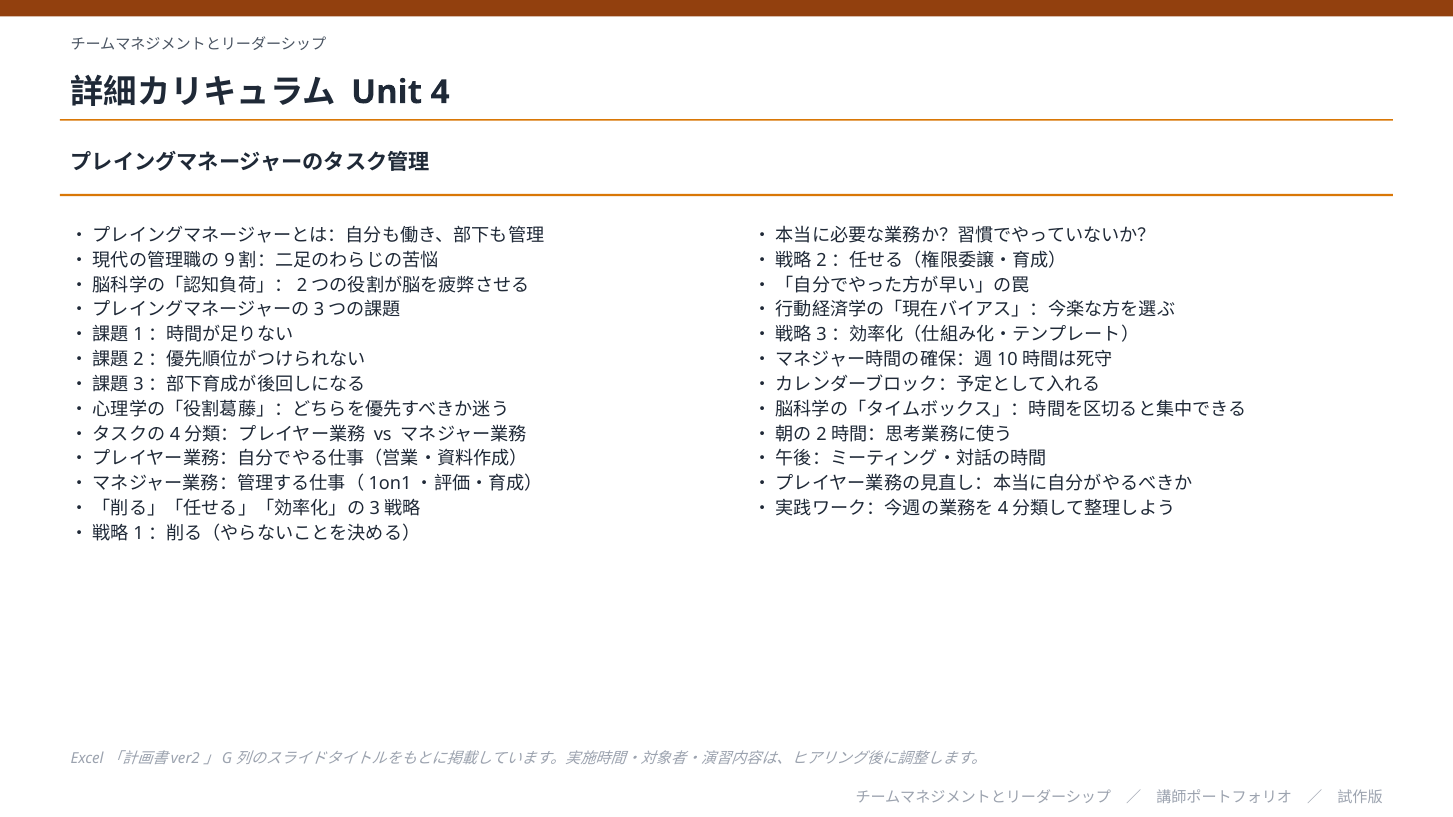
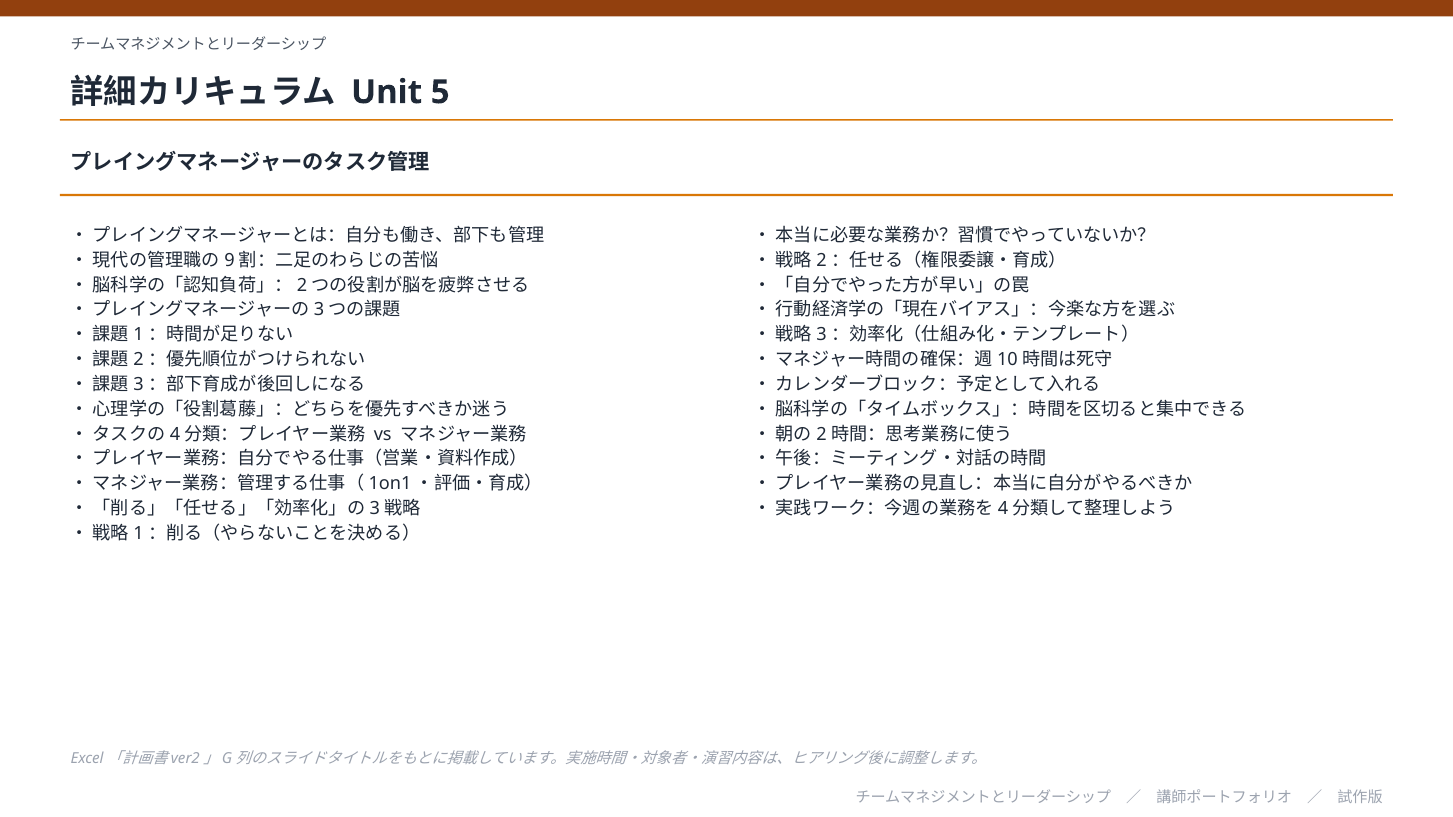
4: 4 -> 5
